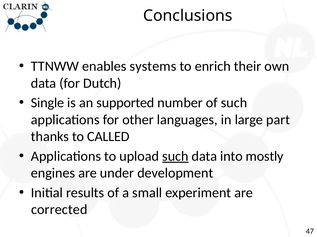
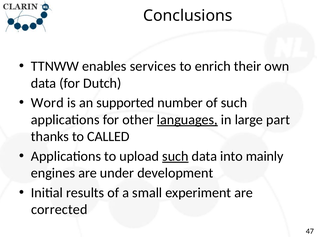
systems: systems -> services
Single: Single -> Word
languages underline: none -> present
mostly: mostly -> mainly
